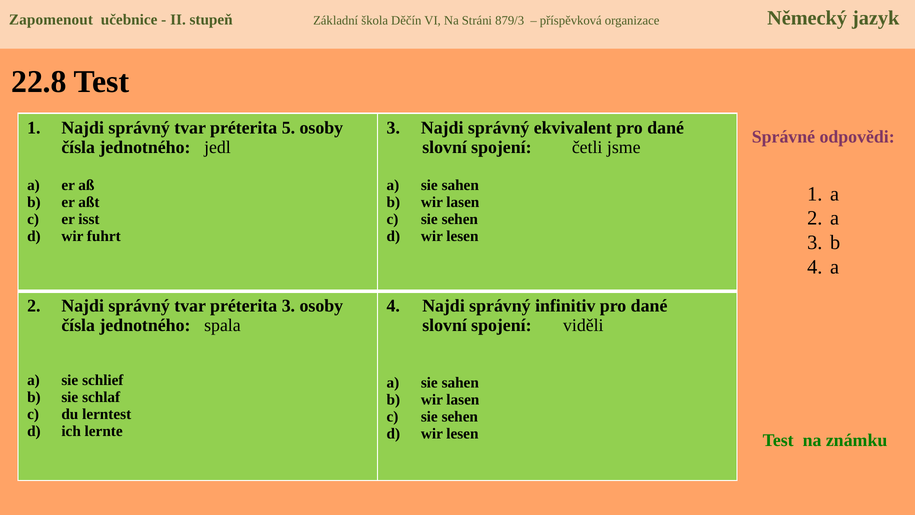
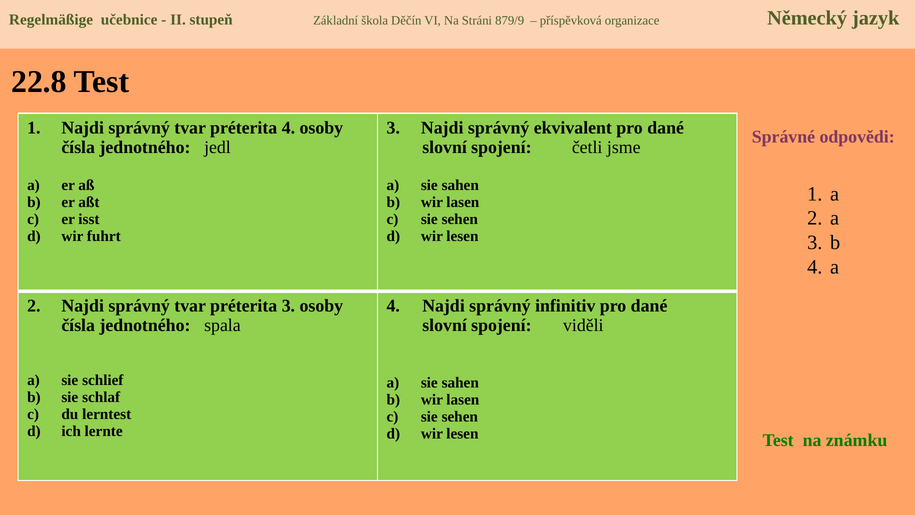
Zapomenout: Zapomenout -> Regelmäßige
879/3: 879/3 -> 879/9
préterita 5: 5 -> 4
